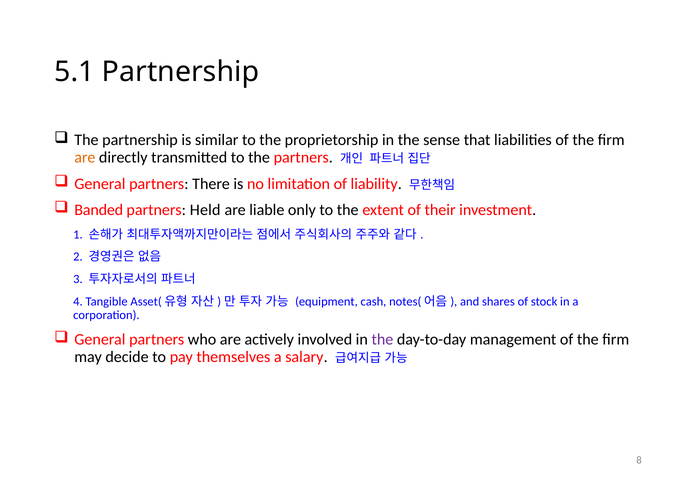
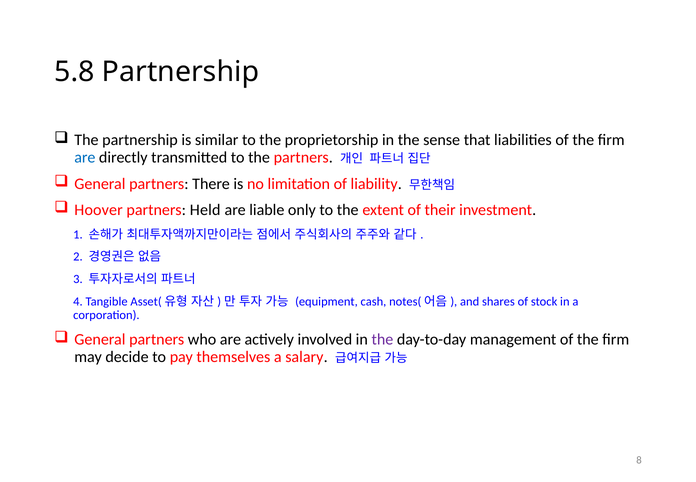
5.1: 5.1 -> 5.8
are at (85, 157) colour: orange -> blue
Banded: Banded -> Hoover
